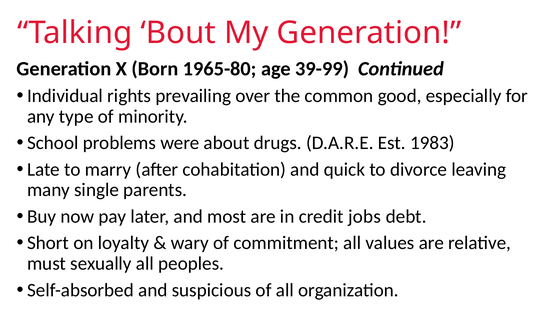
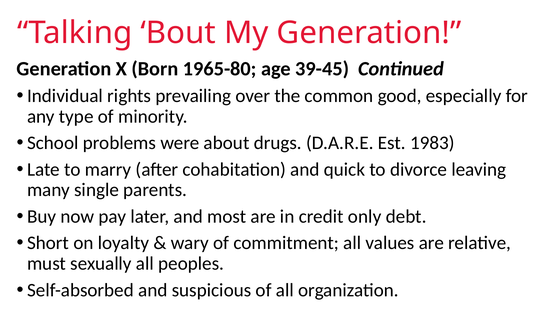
39-99: 39-99 -> 39-45
jobs: jobs -> only
